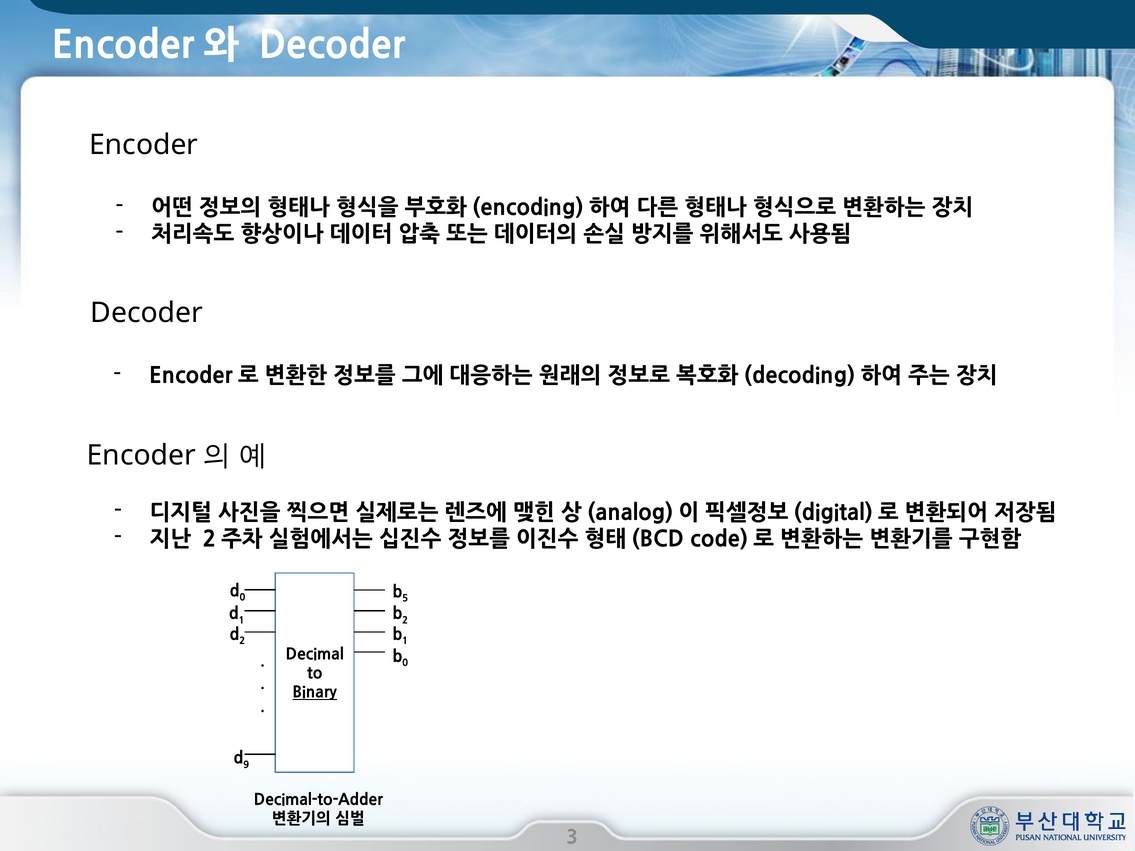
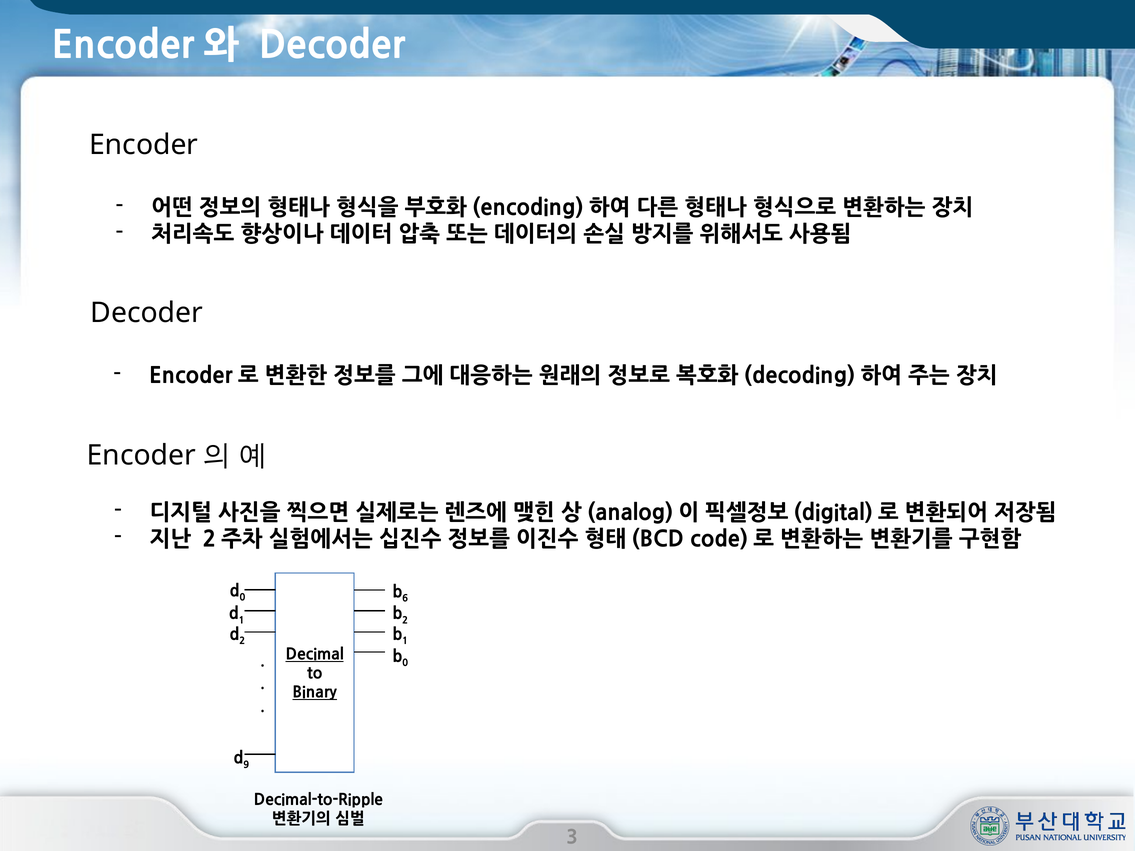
5: 5 -> 6
Decimal underline: none -> present
Decimal-to-Adder: Decimal-to-Adder -> Decimal-to-Ripple
